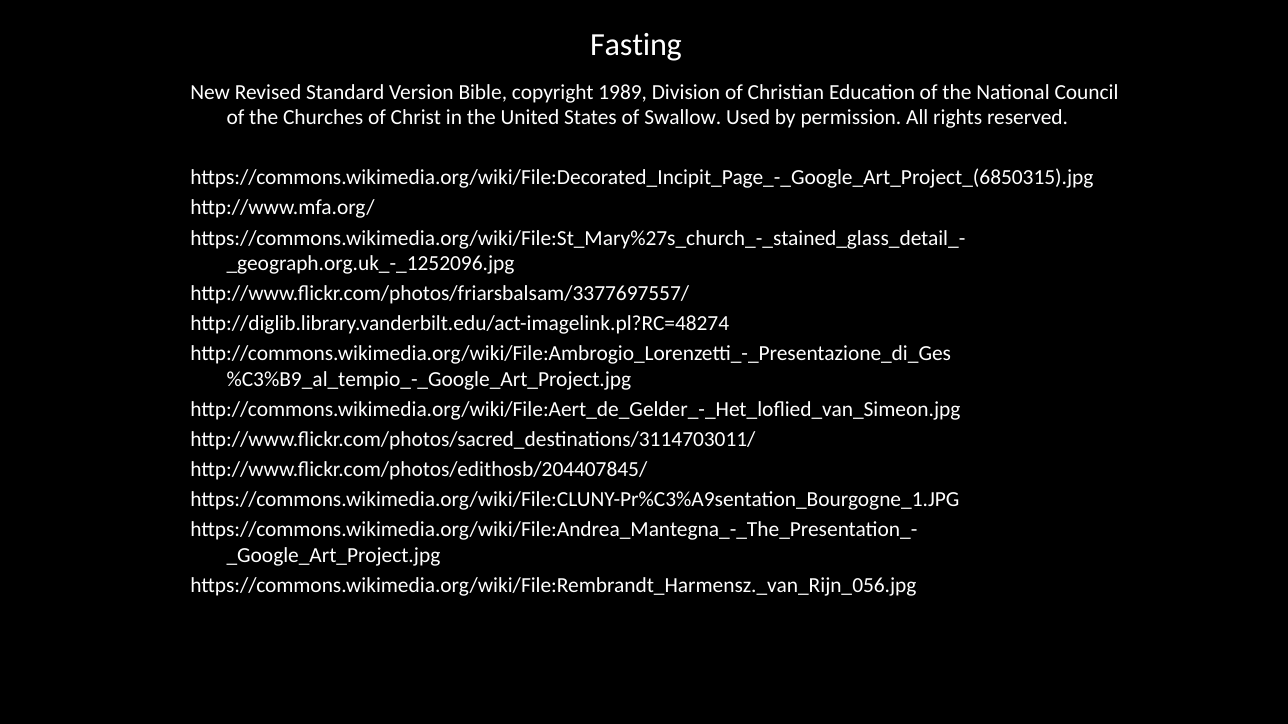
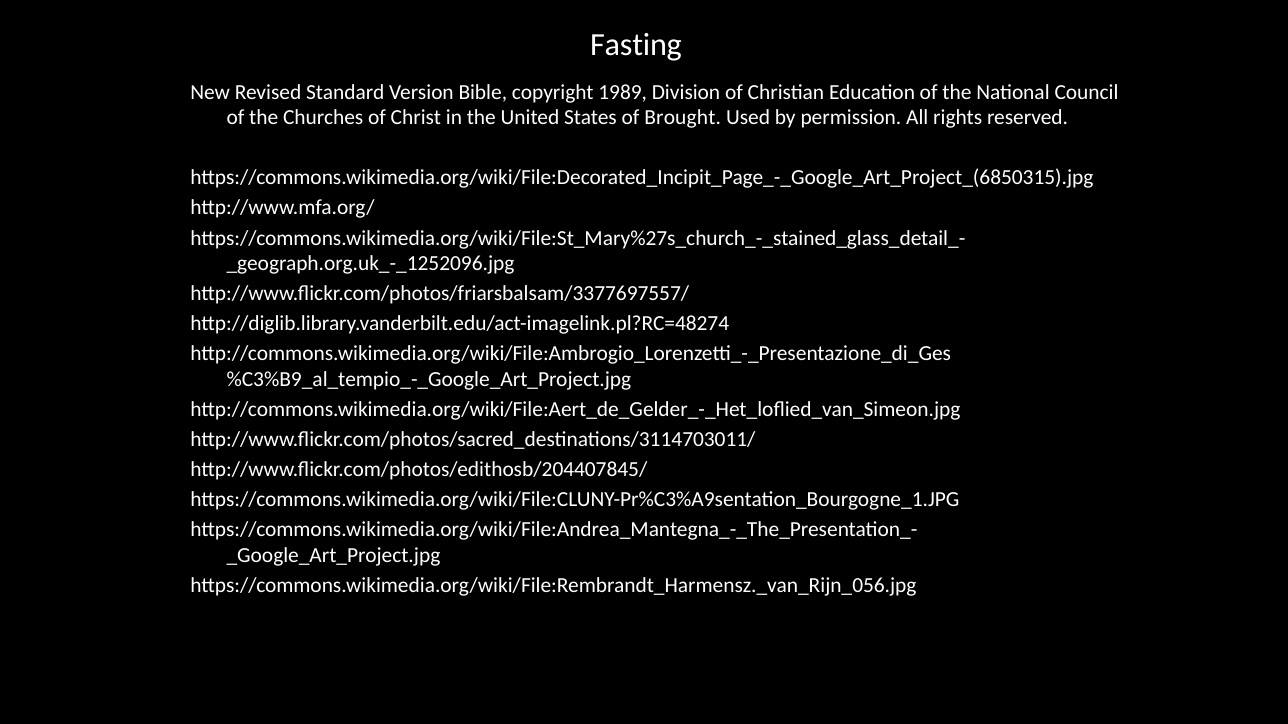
Swallow: Swallow -> Brought
